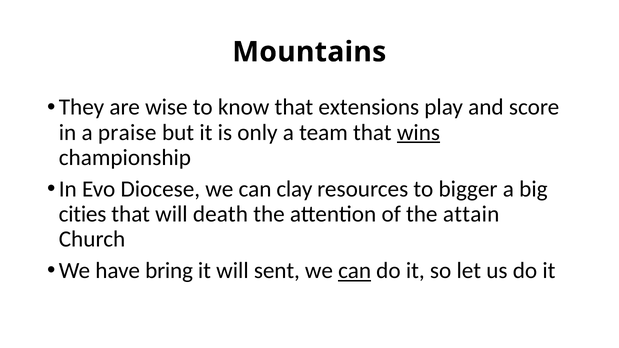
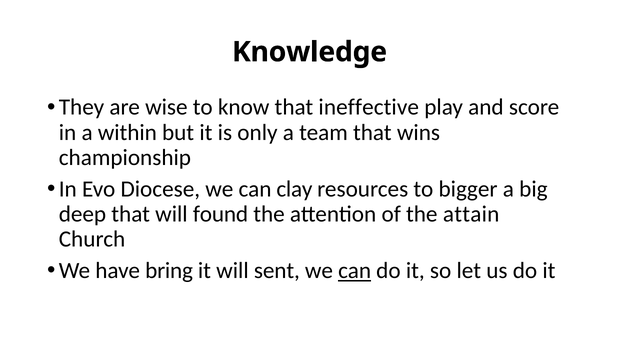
Mountains: Mountains -> Knowledge
extensions: extensions -> ineffective
praise: praise -> within
wins underline: present -> none
cities: cities -> deep
death: death -> found
